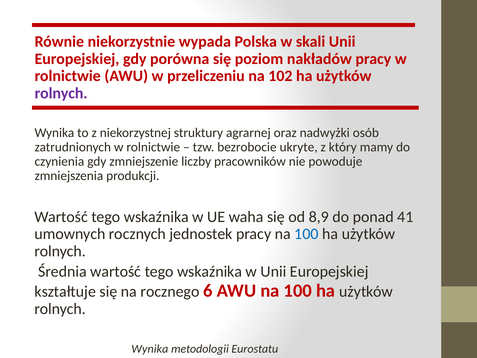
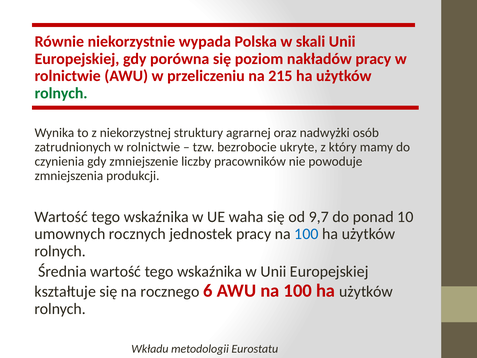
102: 102 -> 215
rolnych at (61, 93) colour: purple -> green
8,9: 8,9 -> 9,7
41: 41 -> 10
Wynika at (150, 349): Wynika -> Wkładu
